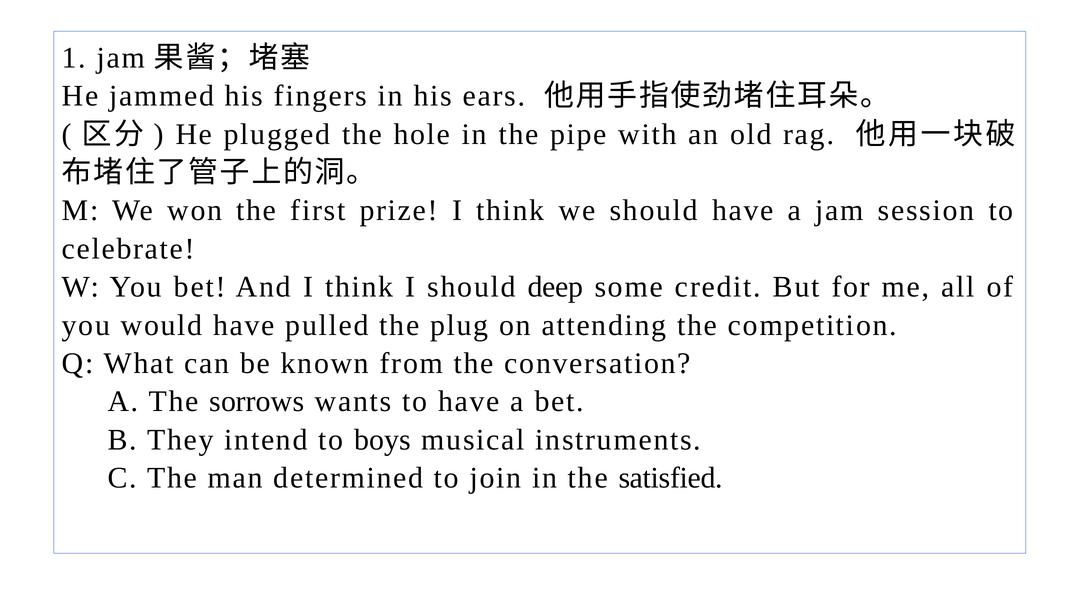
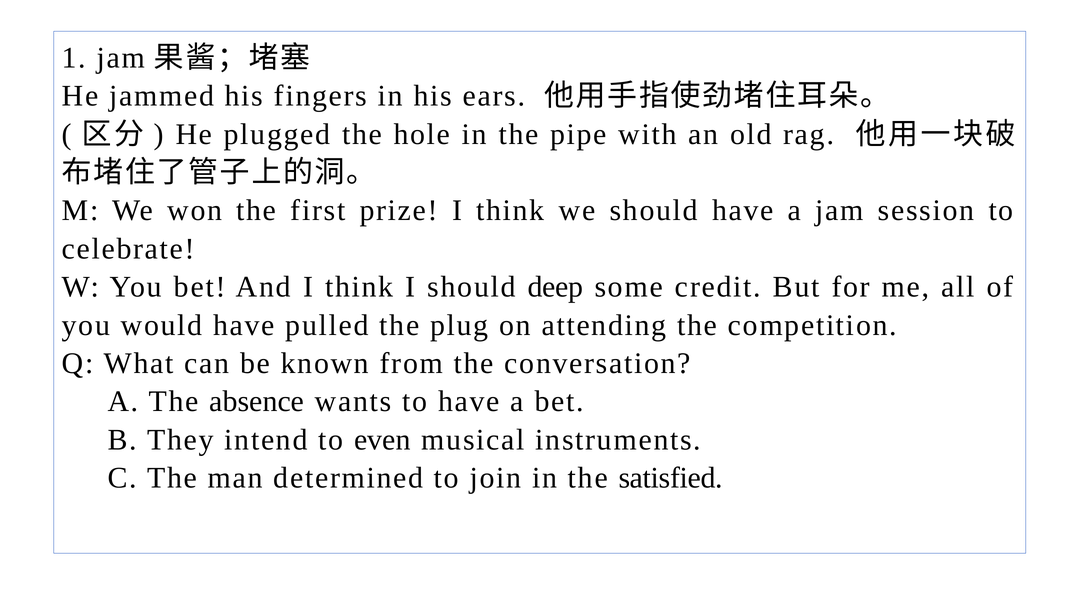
sorrows: sorrows -> absence
boys: boys -> even
